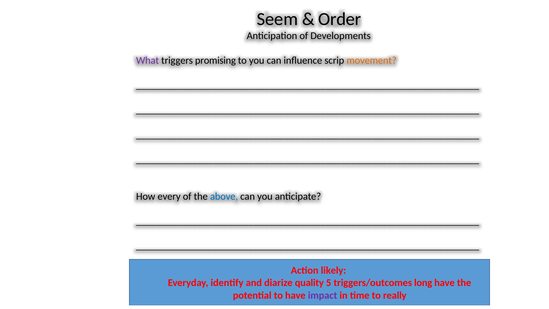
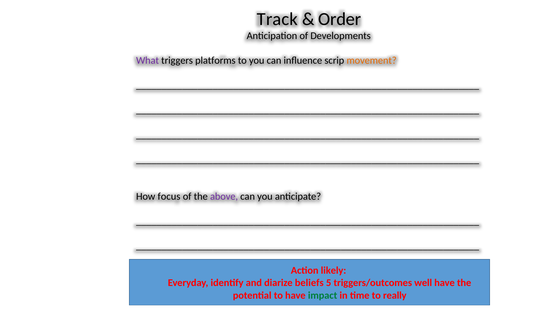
Seem: Seem -> Track
promising: promising -> platforms
every: every -> focus
above colour: blue -> purple
quality: quality -> beliefs
long: long -> well
impact colour: purple -> green
